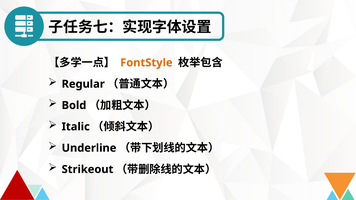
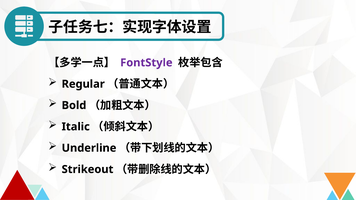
FontStyle colour: orange -> purple
